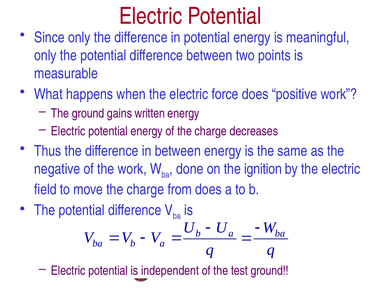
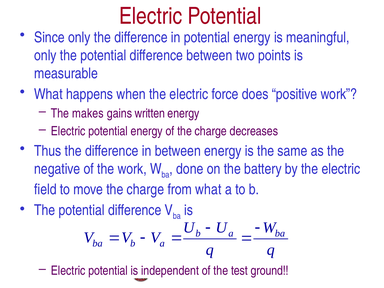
The ground: ground -> makes
ignition: ignition -> battery
from does: does -> what
